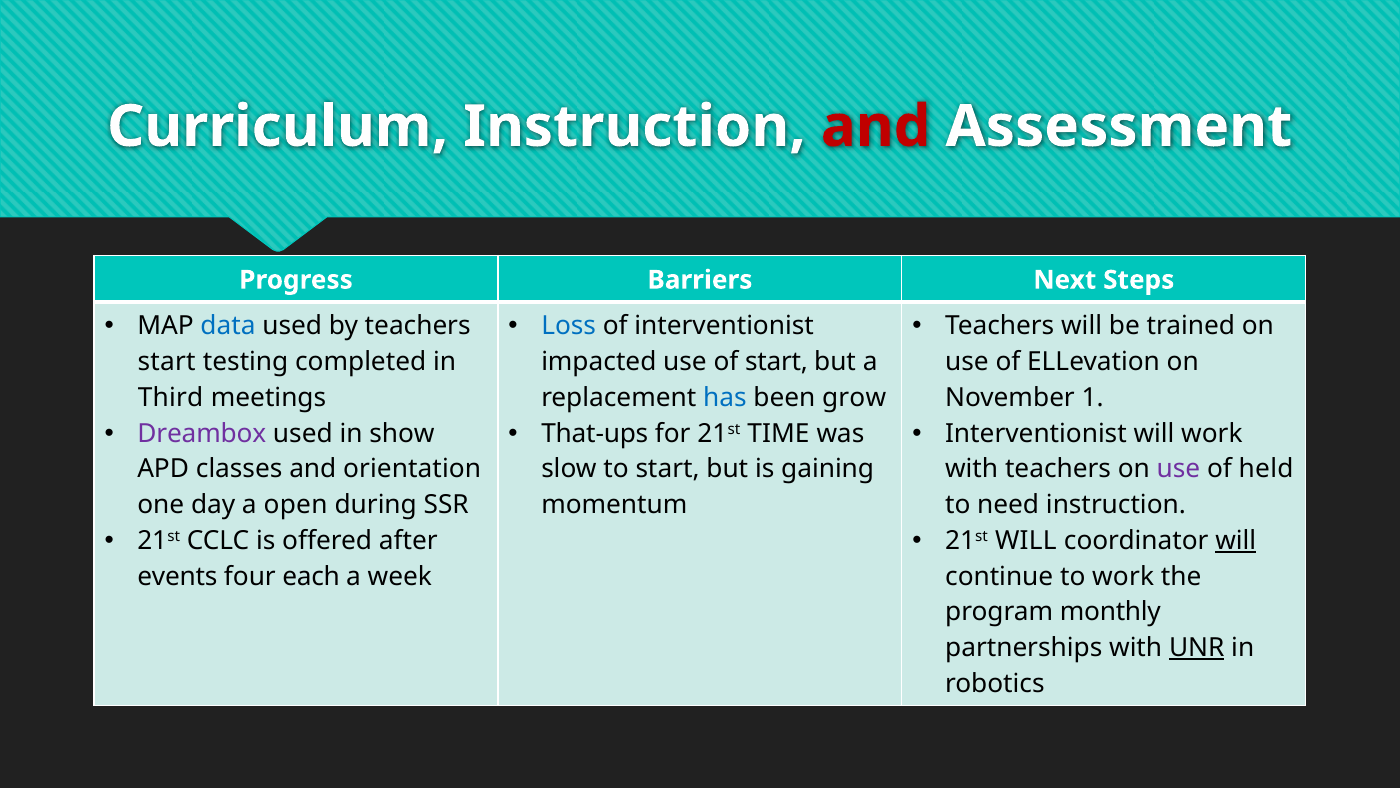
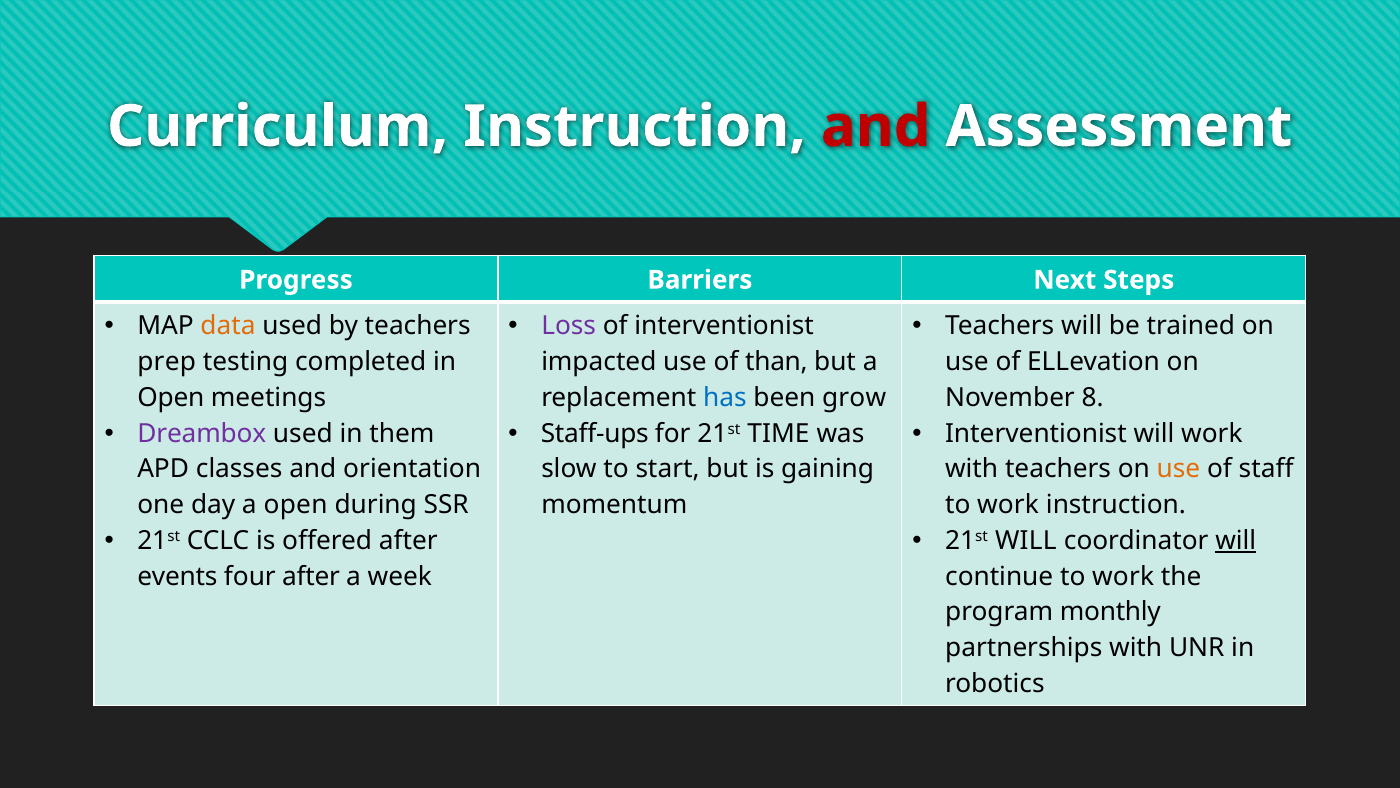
data colour: blue -> orange
Loss colour: blue -> purple
start at (167, 362): start -> prep
of start: start -> than
Third at (171, 397): Third -> Open
1: 1 -> 8
show: show -> them
That-ups: That-ups -> Staff-ups
use at (1178, 469) colour: purple -> orange
held: held -> staff
need at (1008, 505): need -> work
four each: each -> after
UNR underline: present -> none
